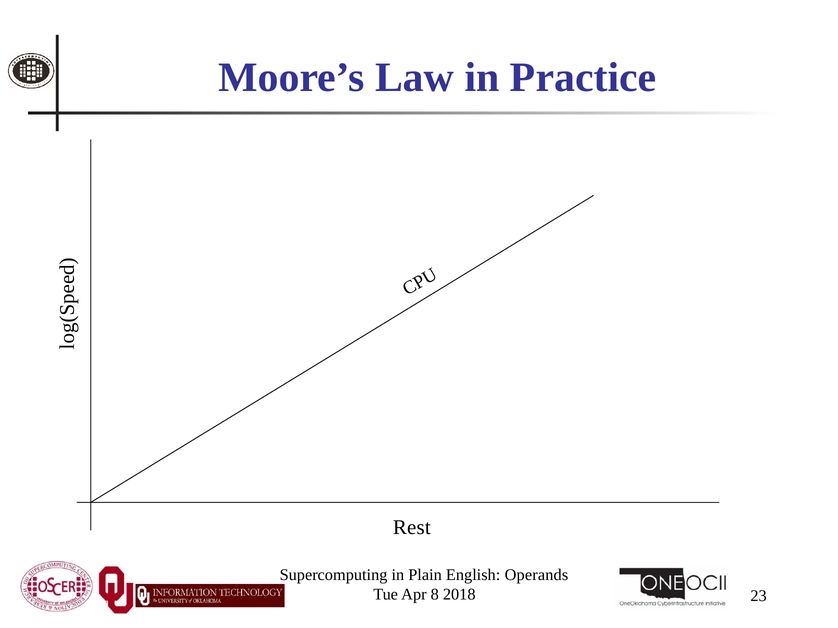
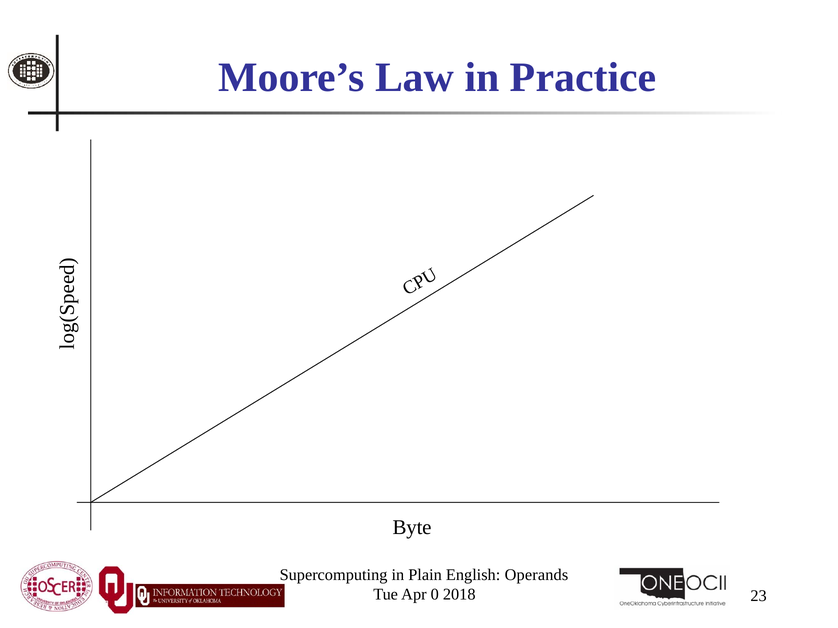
Rest: Rest -> Byte
8: 8 -> 0
